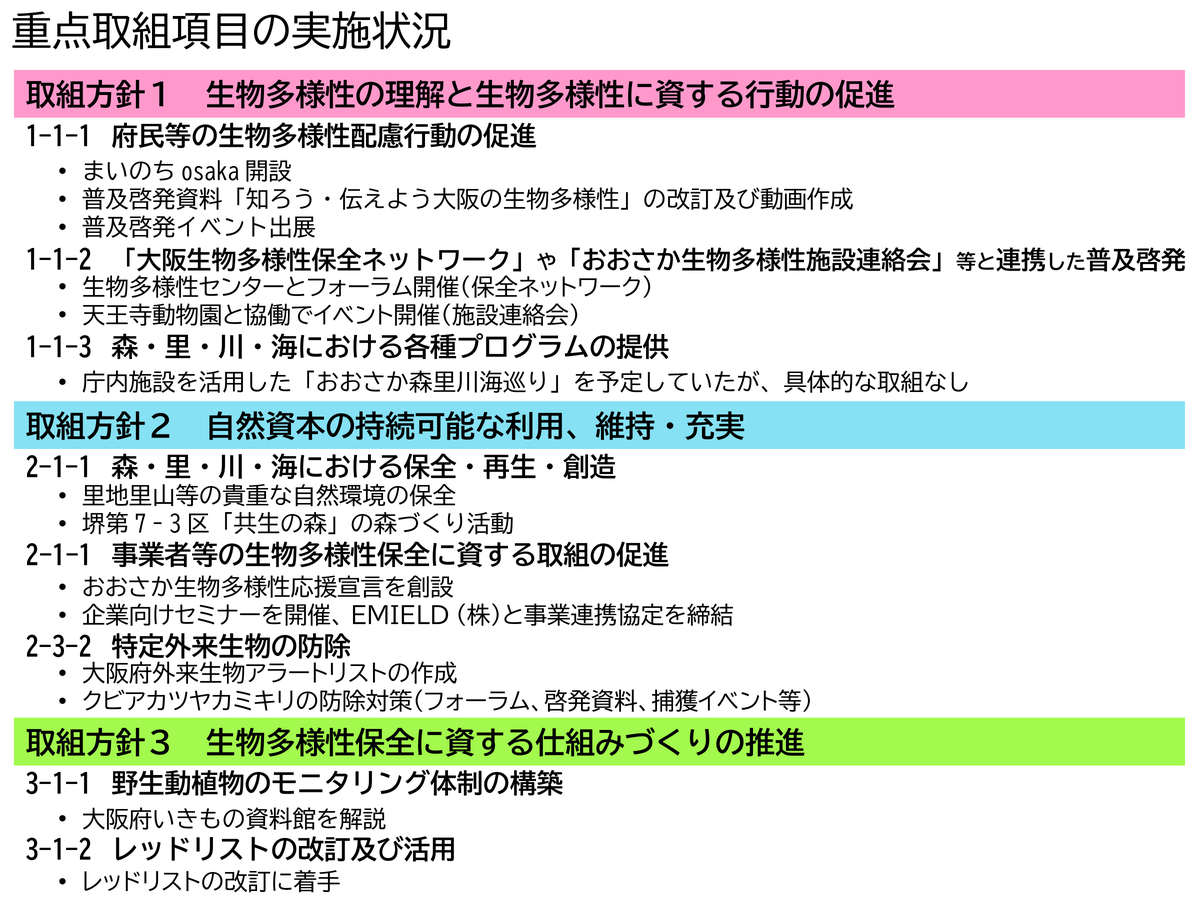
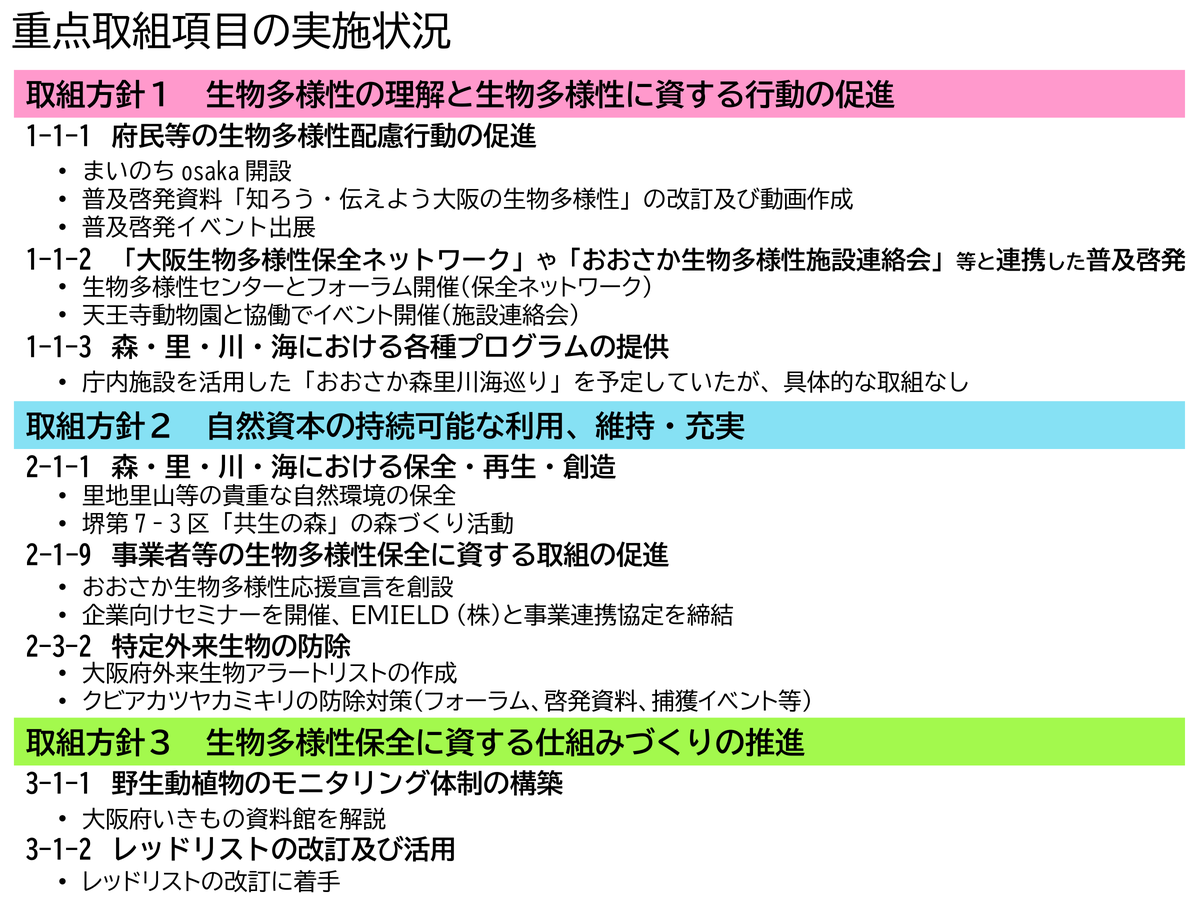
2-1-1 at (59, 556): 2-1-1 -> 2-1-9
